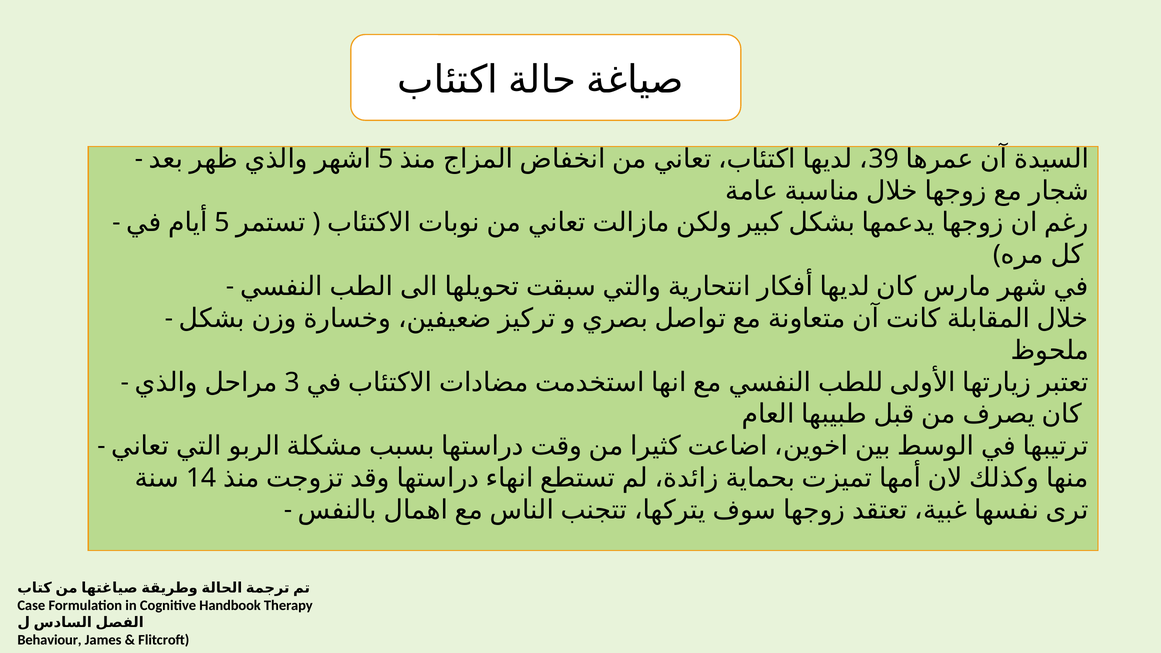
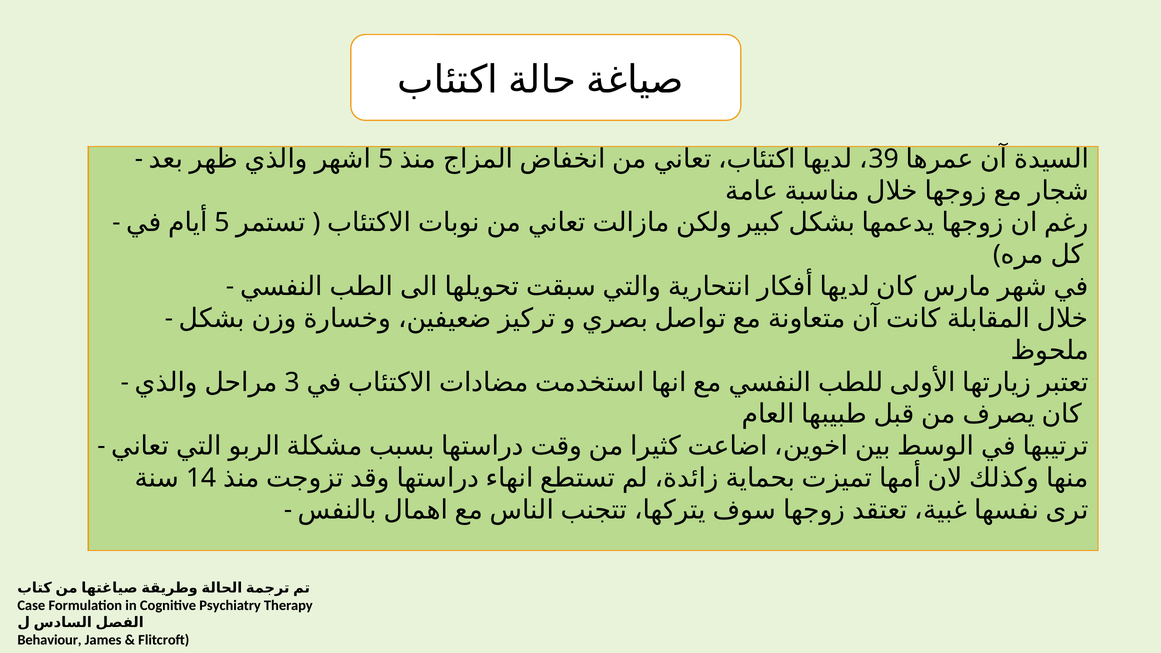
Handbook: Handbook -> Psychiatry
